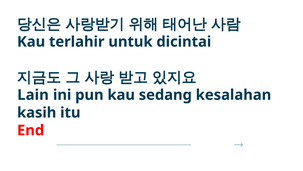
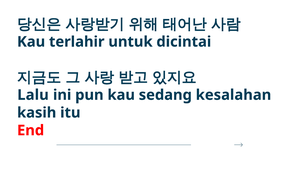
Lain: Lain -> Lalu
